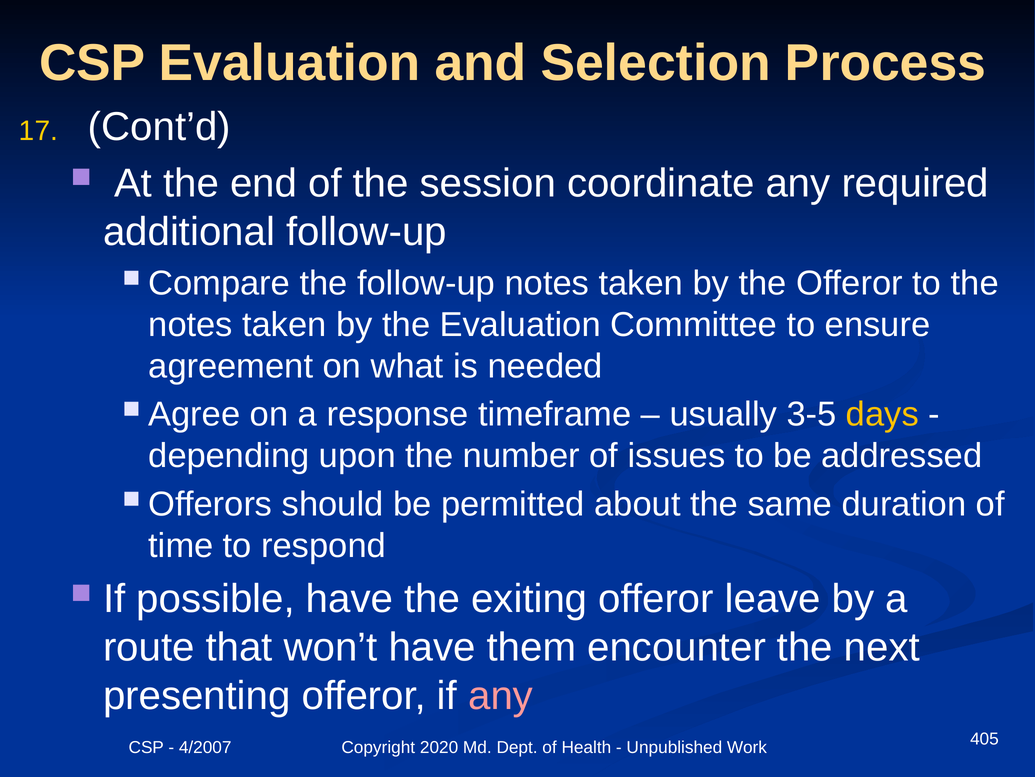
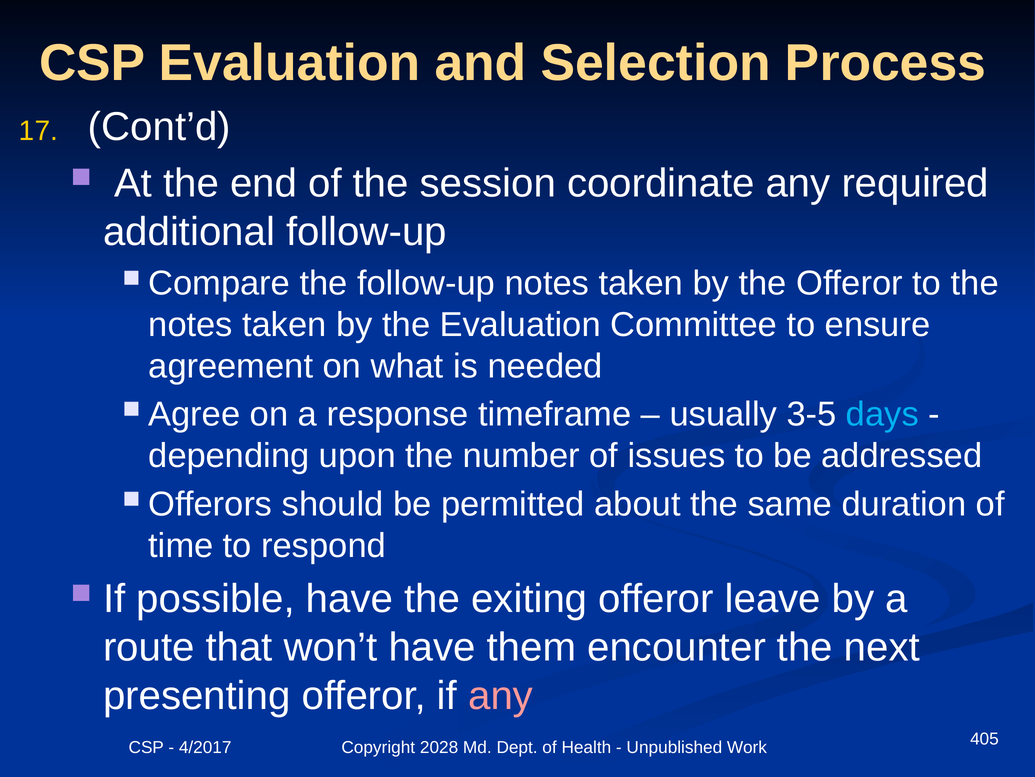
days colour: yellow -> light blue
4/2007: 4/2007 -> 4/2017
2020: 2020 -> 2028
